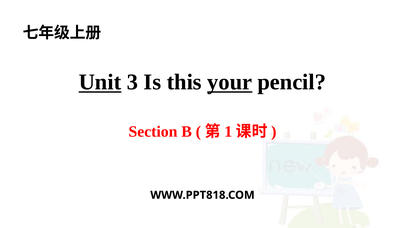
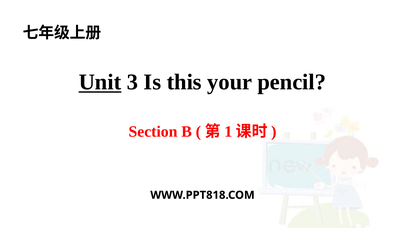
your underline: present -> none
